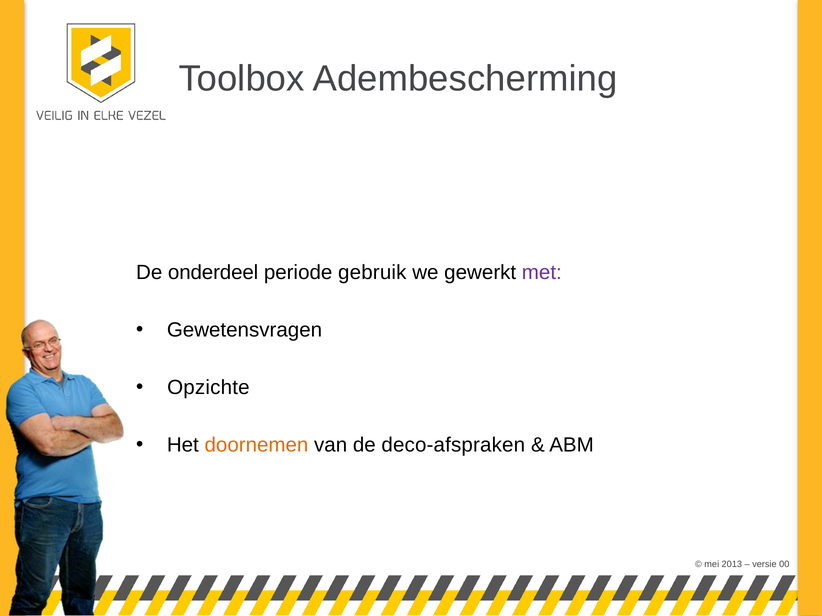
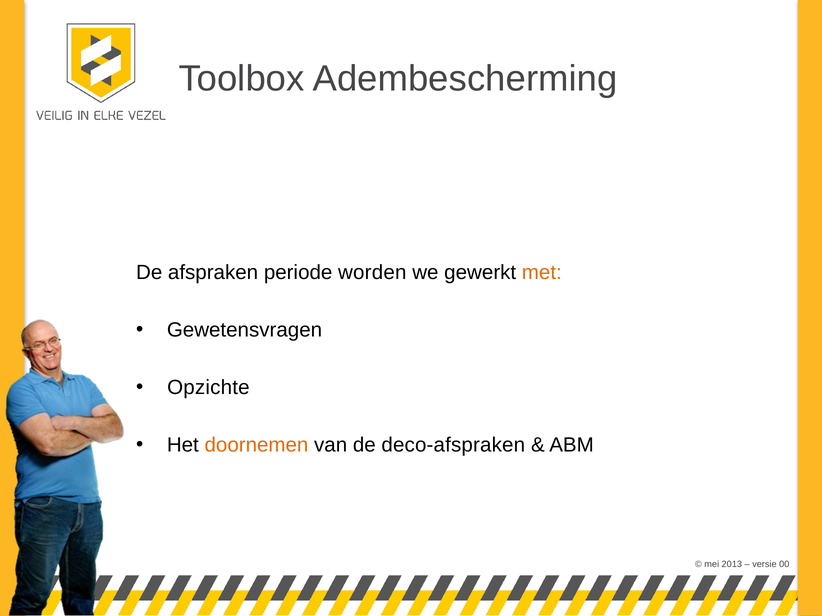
onderdeel: onderdeel -> afspraken
gebruik: gebruik -> worden
met colour: purple -> orange
